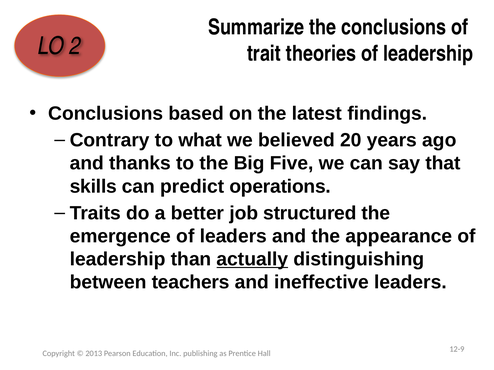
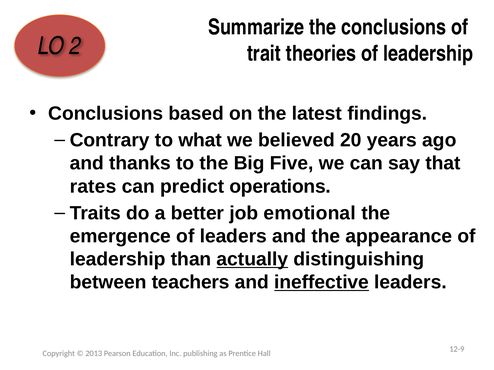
skills: skills -> rates
structured: structured -> emotional
ineffective underline: none -> present
